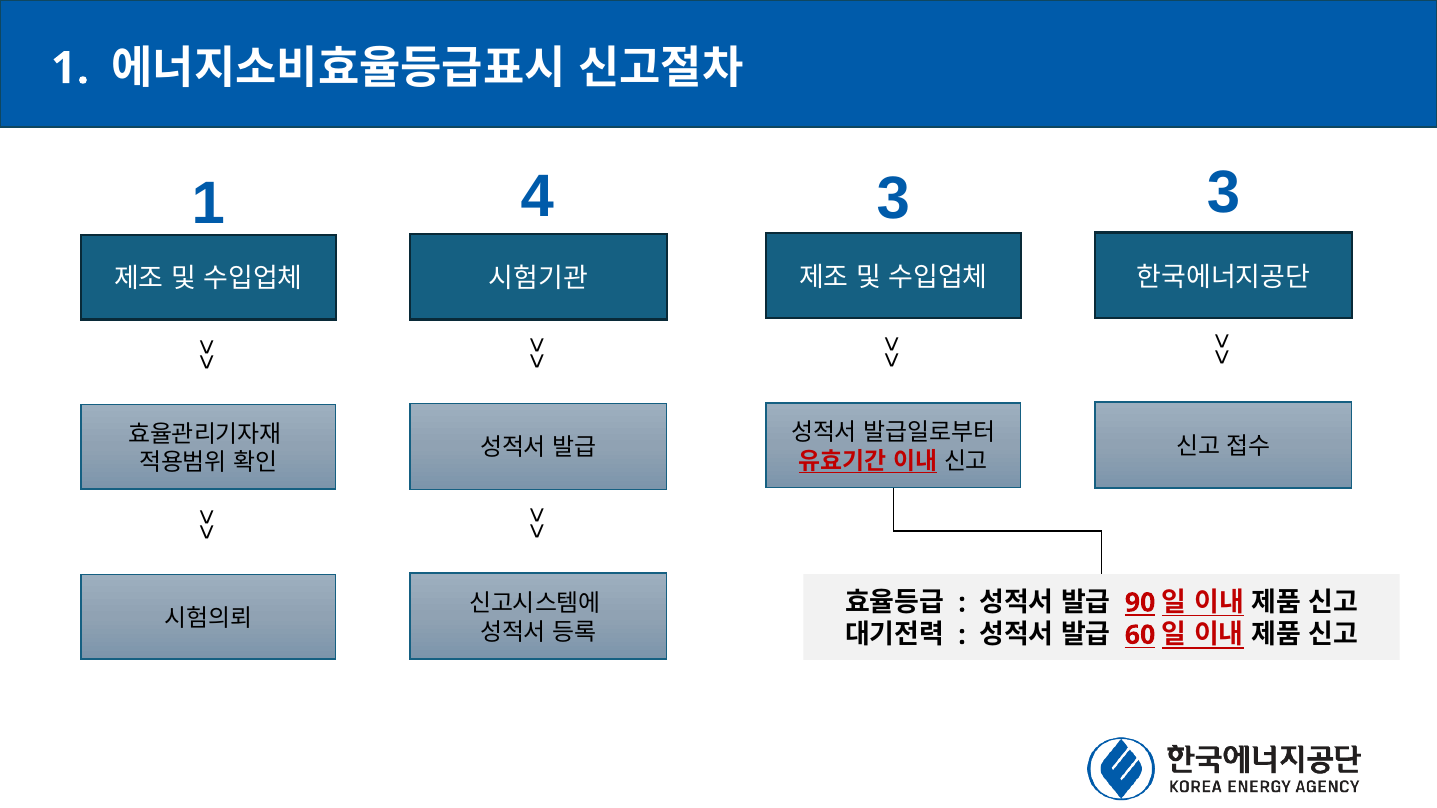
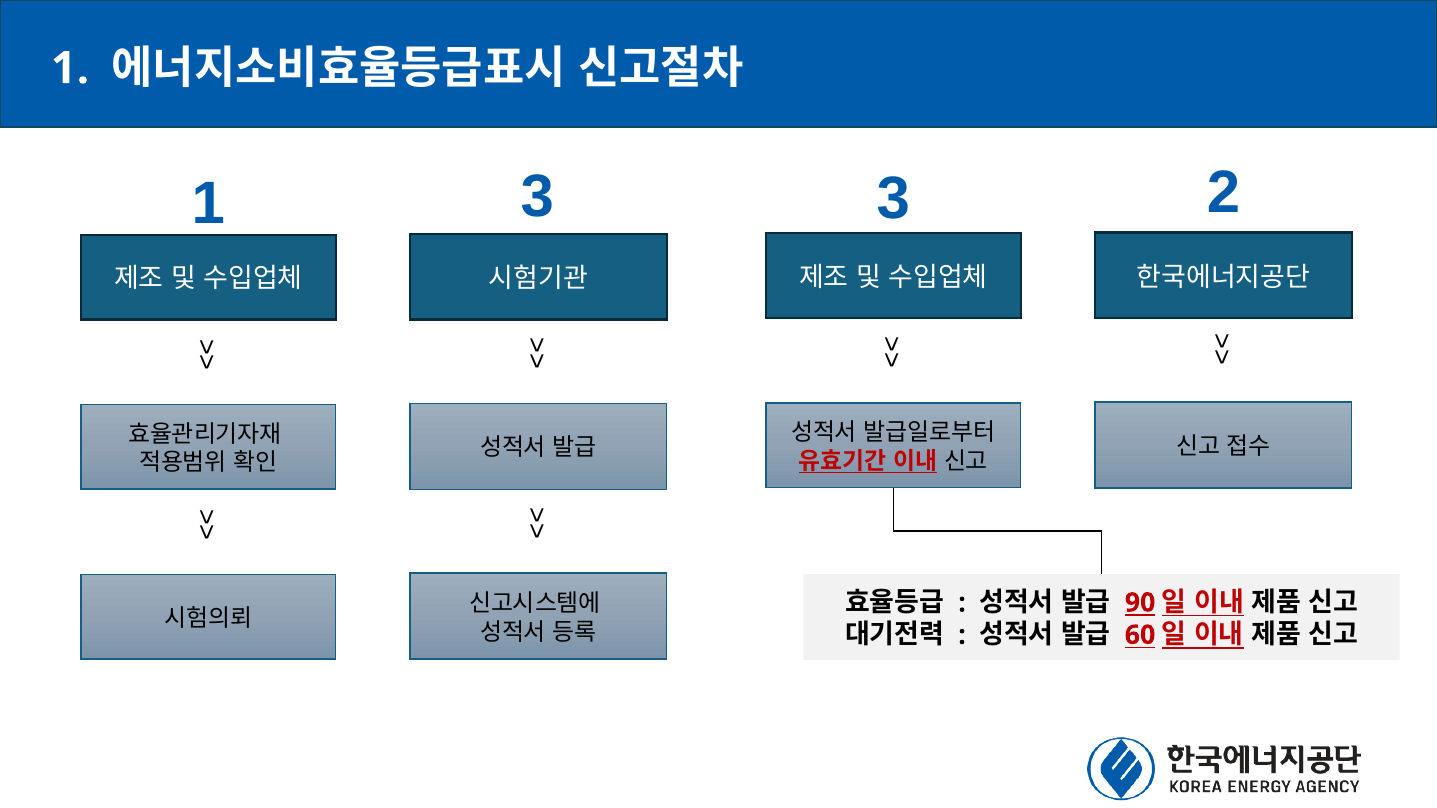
1 4: 4 -> 3
3 3: 3 -> 2
